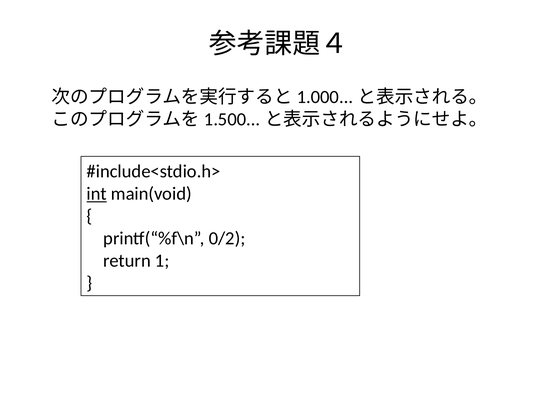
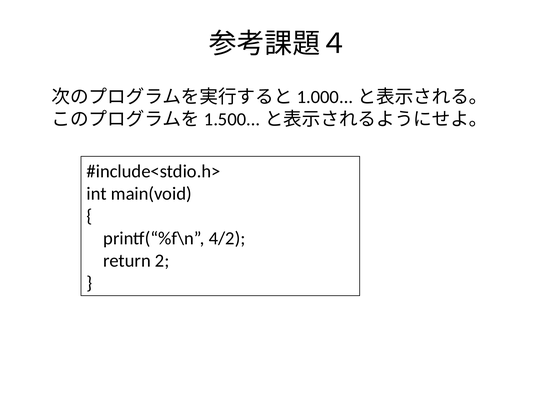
int underline: present -> none
0/2: 0/2 -> 4/2
1: 1 -> 2
